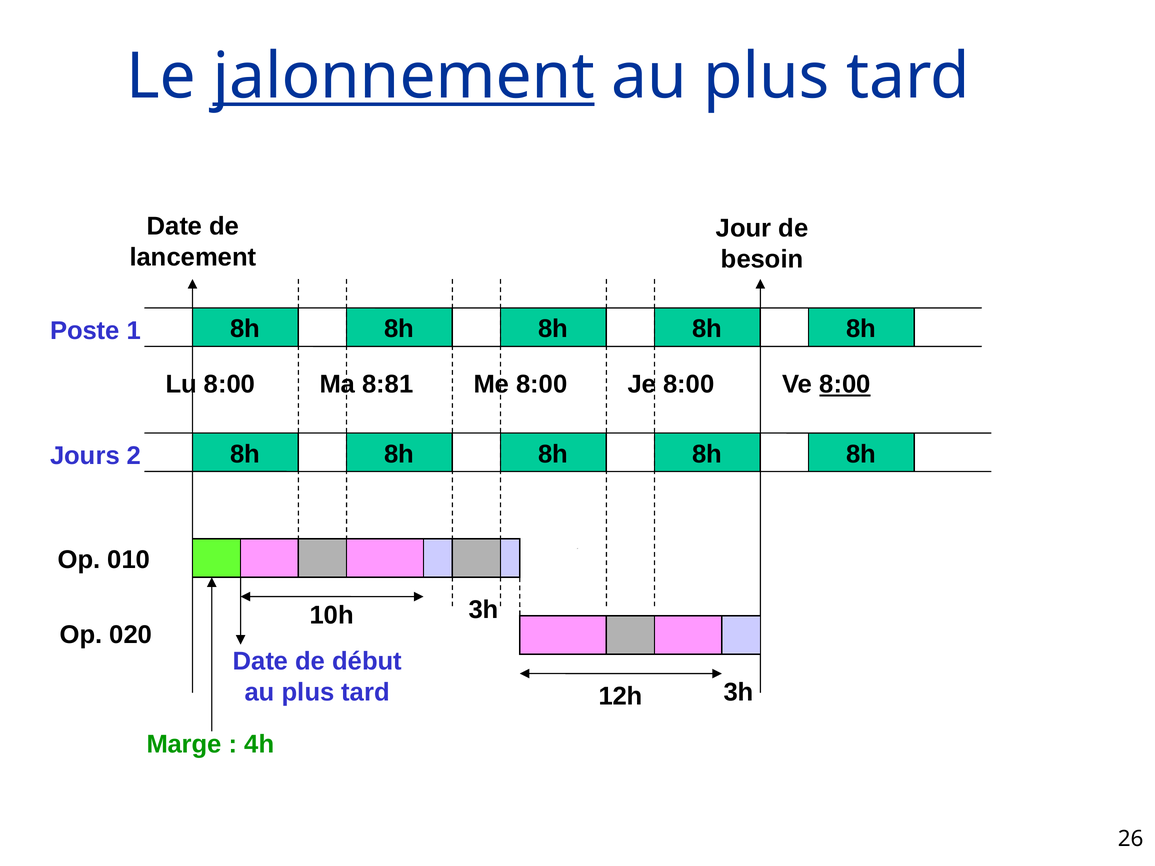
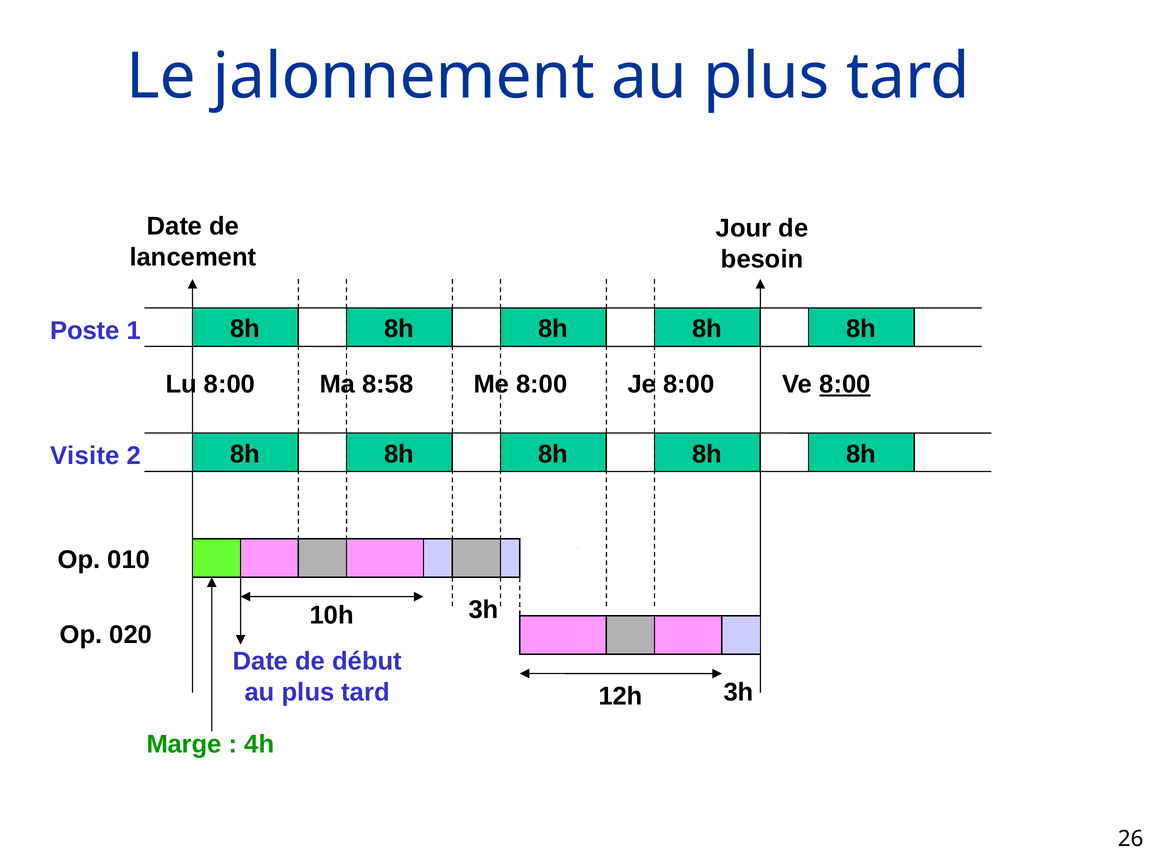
jalonnement underline: present -> none
8:81: 8:81 -> 8:58
Jours: Jours -> Visite
